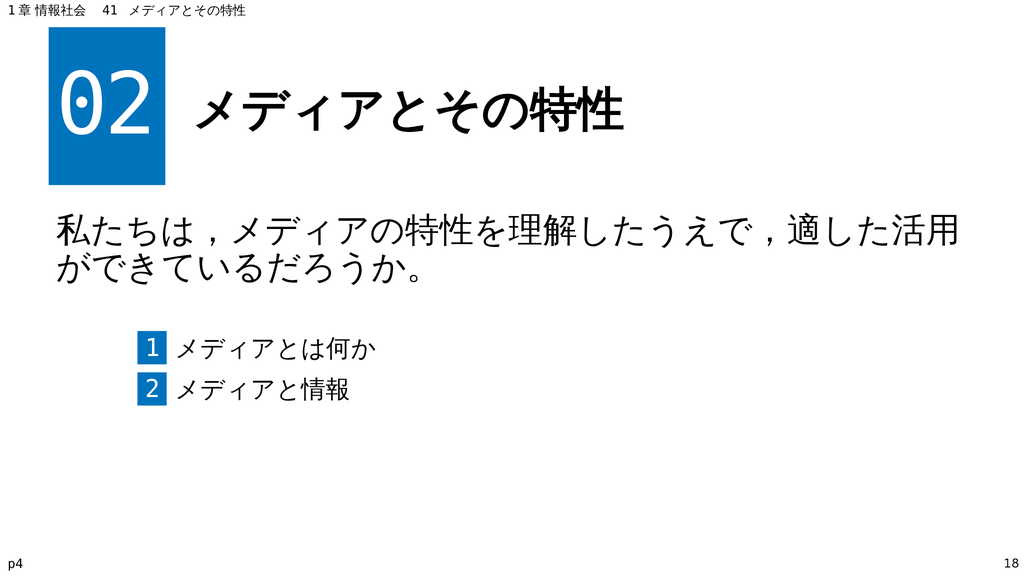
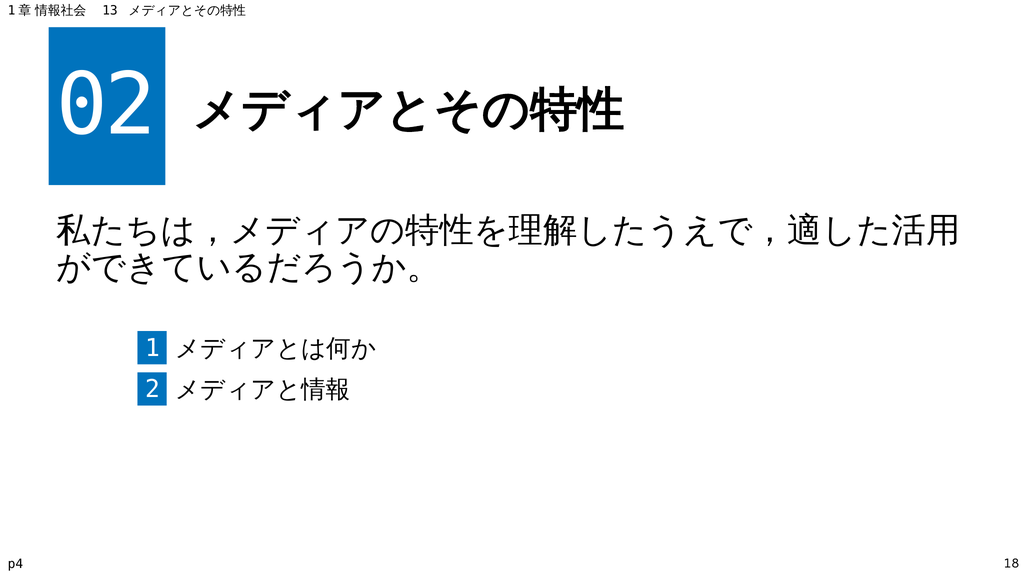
41: 41 -> 13
